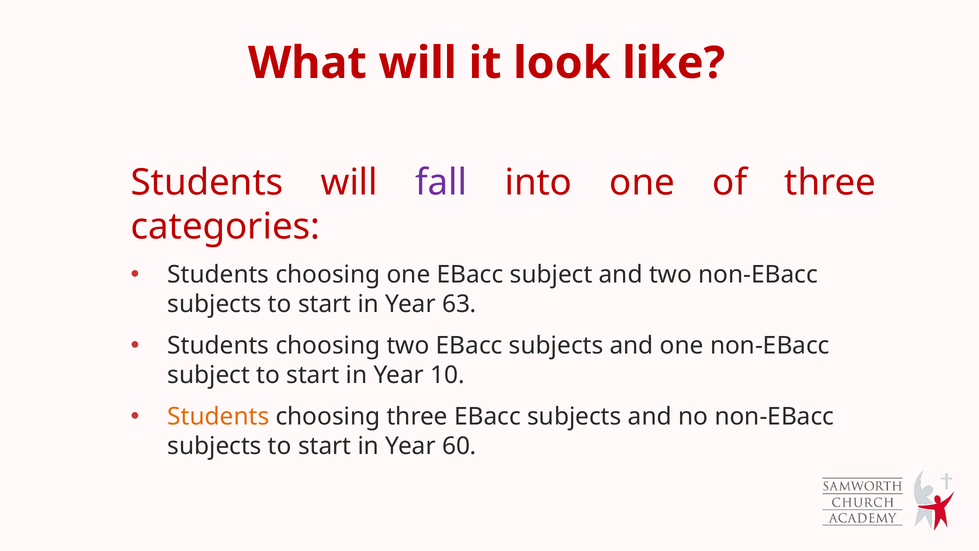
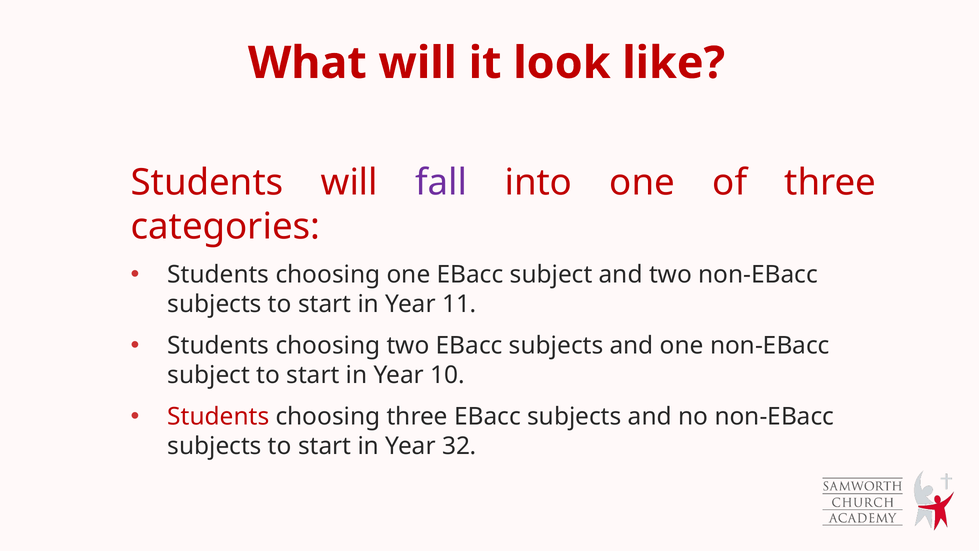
63: 63 -> 11
Students at (218, 417) colour: orange -> red
60: 60 -> 32
